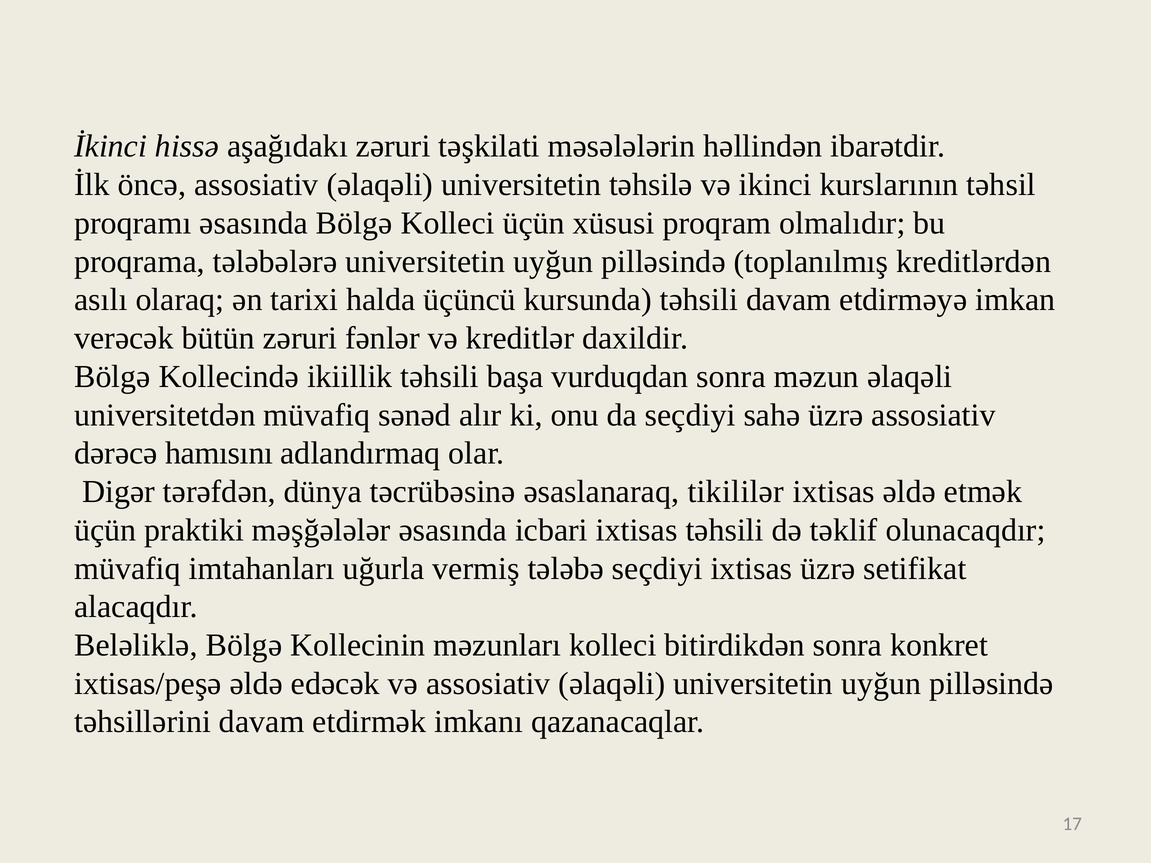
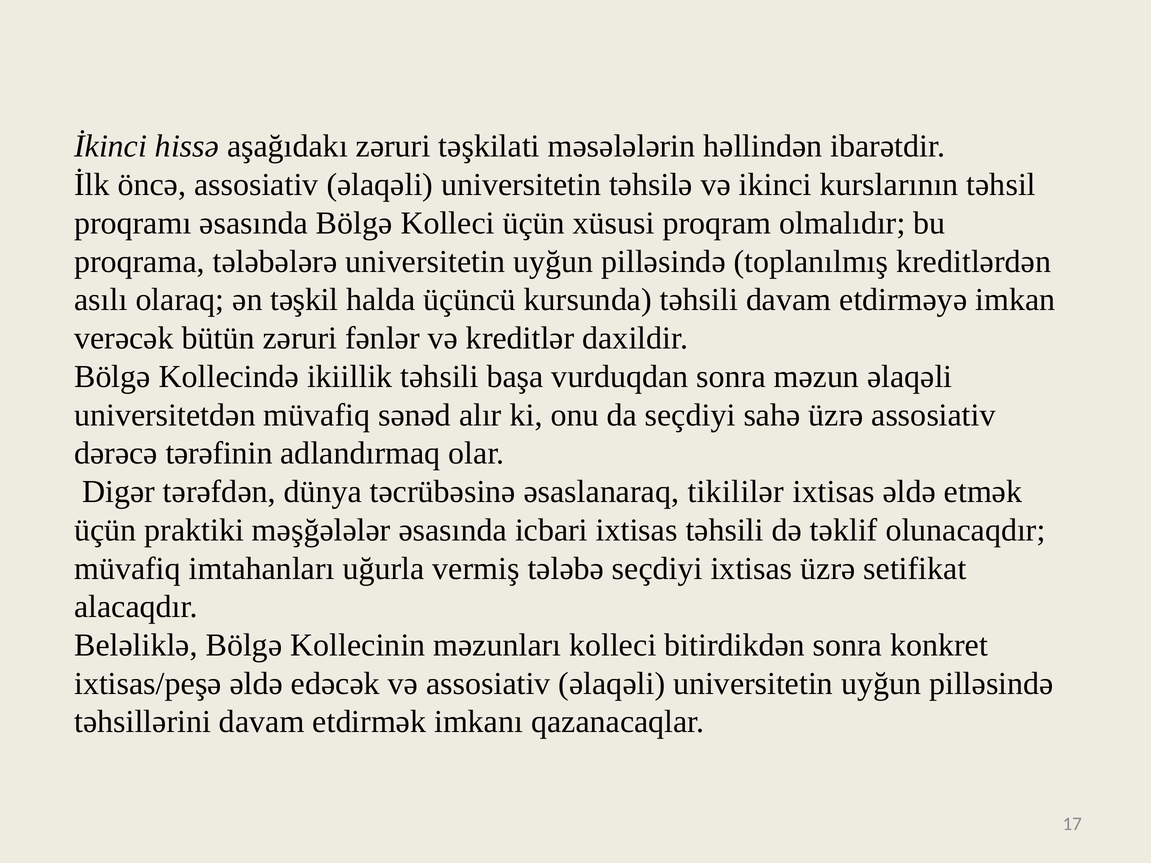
tarixi: tarixi -> təşkil
hamısını: hamısını -> tərəfinin
